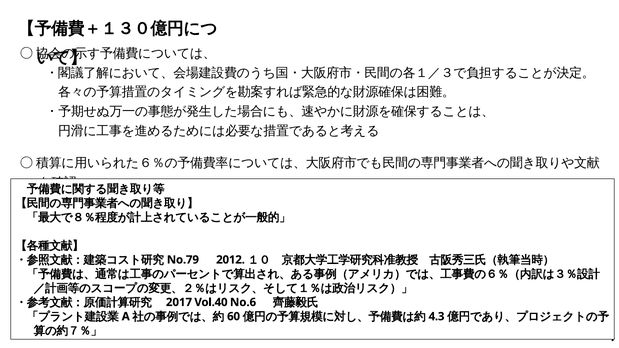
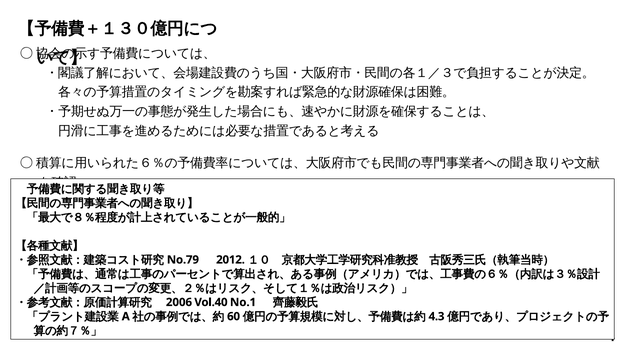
2017: 2017 -> 2006
No.6: No.6 -> No.1
